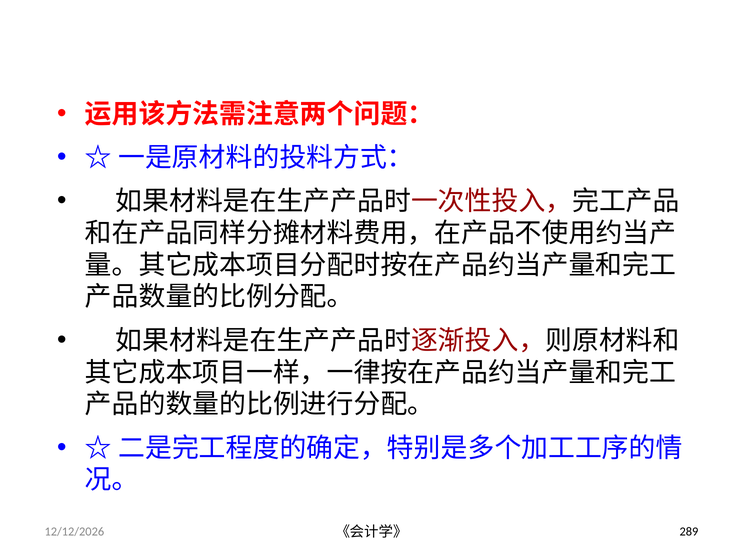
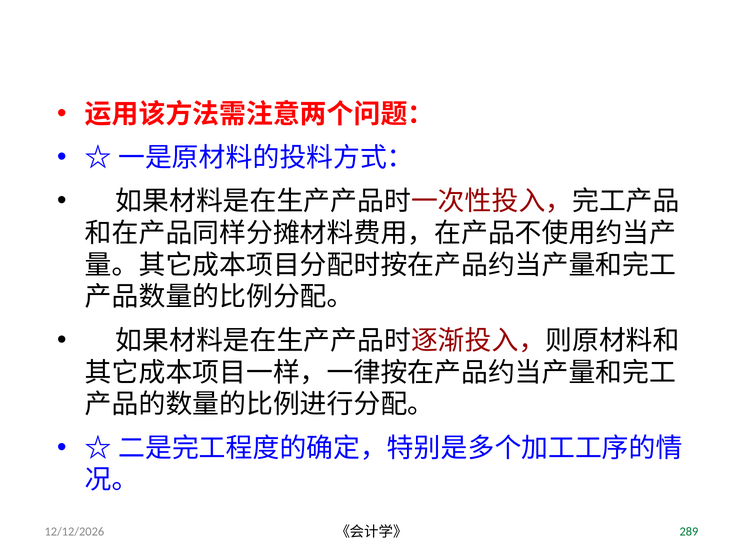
289 colour: black -> green
